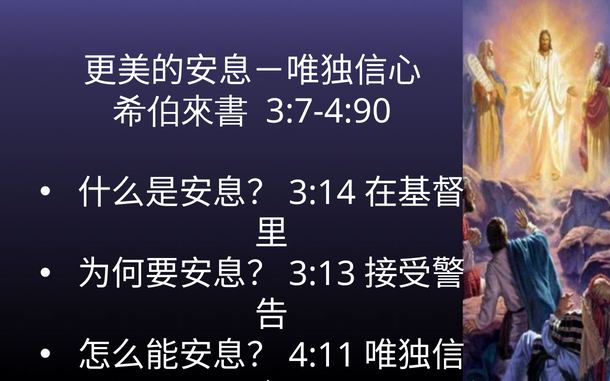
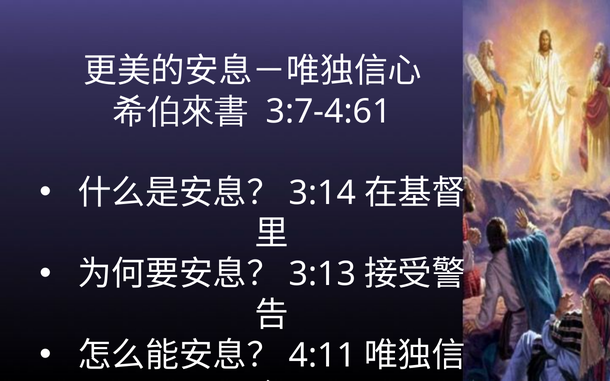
3:7-4:90: 3:7-4:90 -> 3:7-4:61
